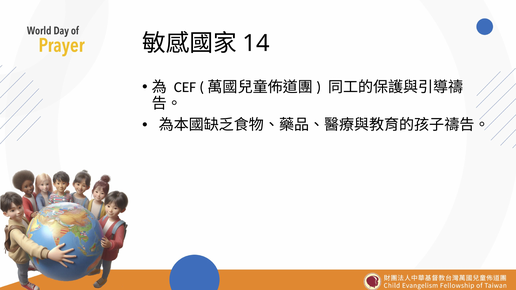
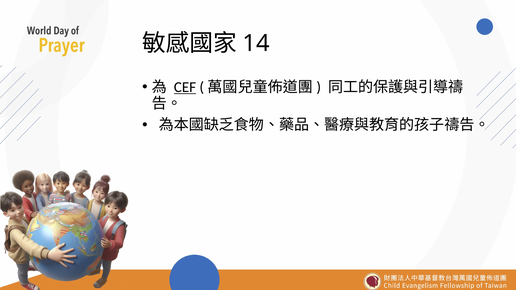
CEF underline: none -> present
